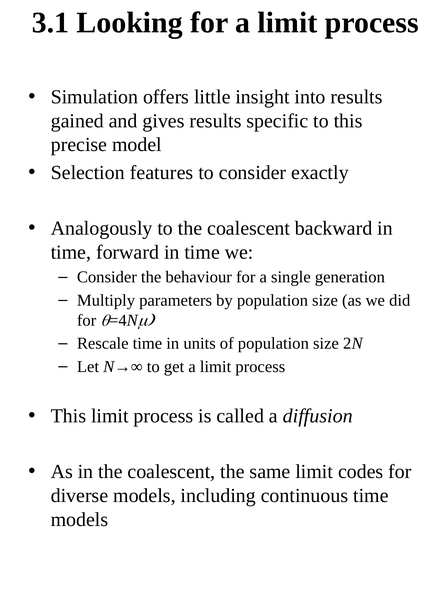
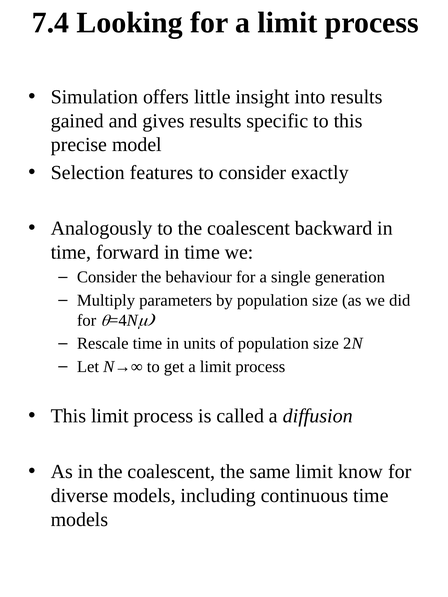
3.1: 3.1 -> 7.4
codes: codes -> know
